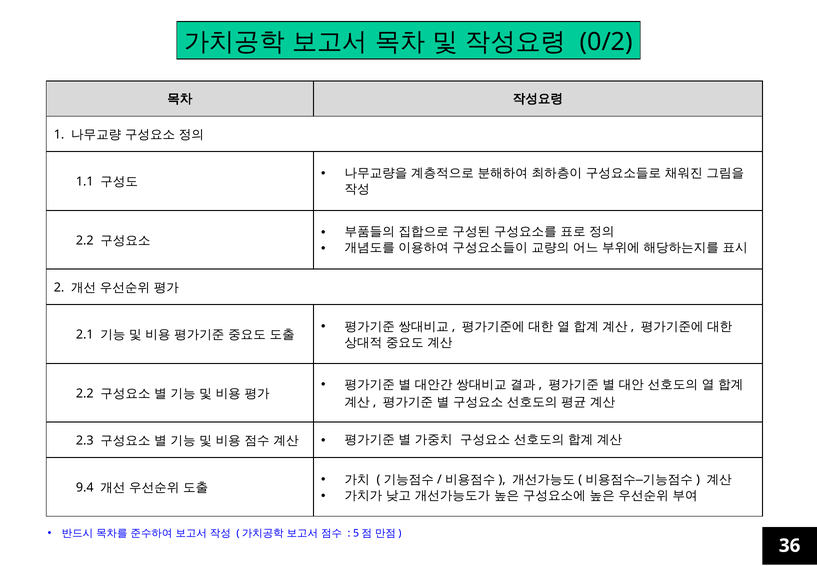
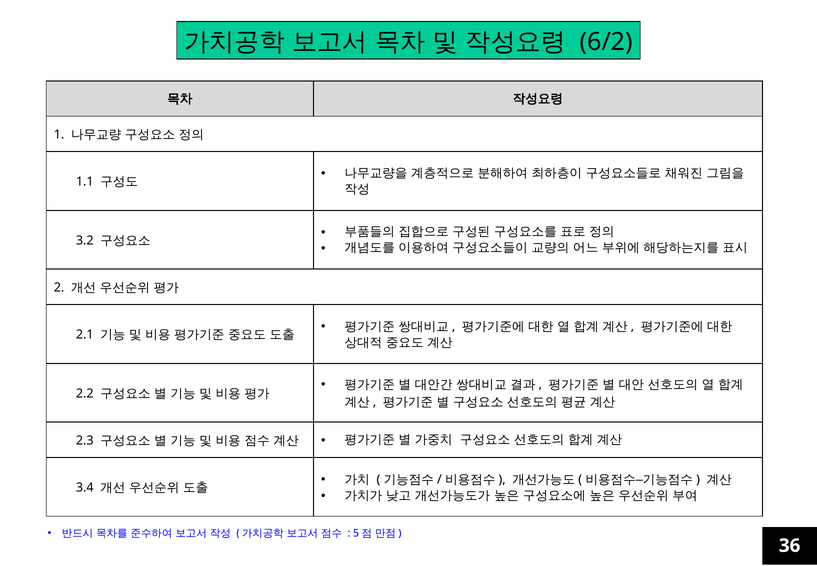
0/2: 0/2 -> 6/2
2.2 at (85, 240): 2.2 -> 3.2
9.4: 9.4 -> 3.4
